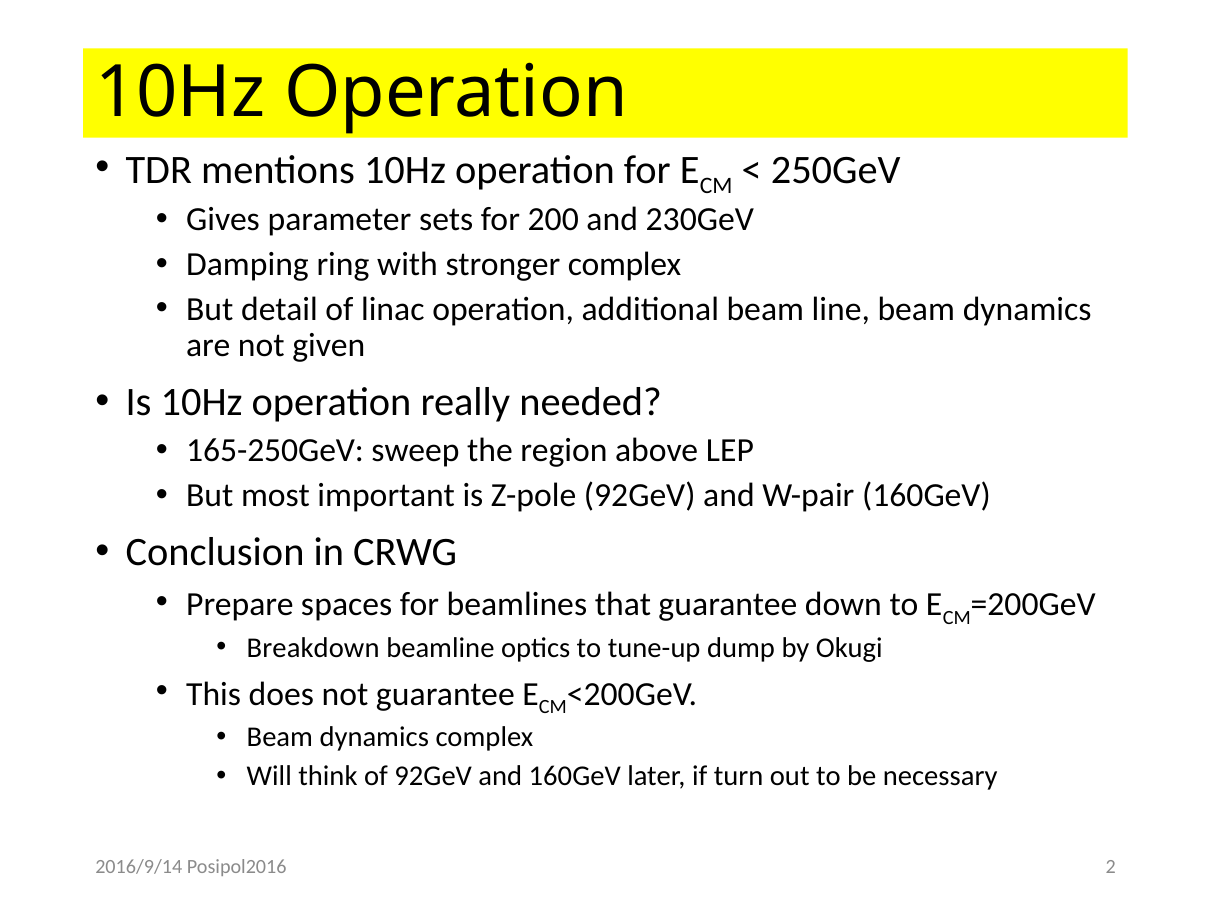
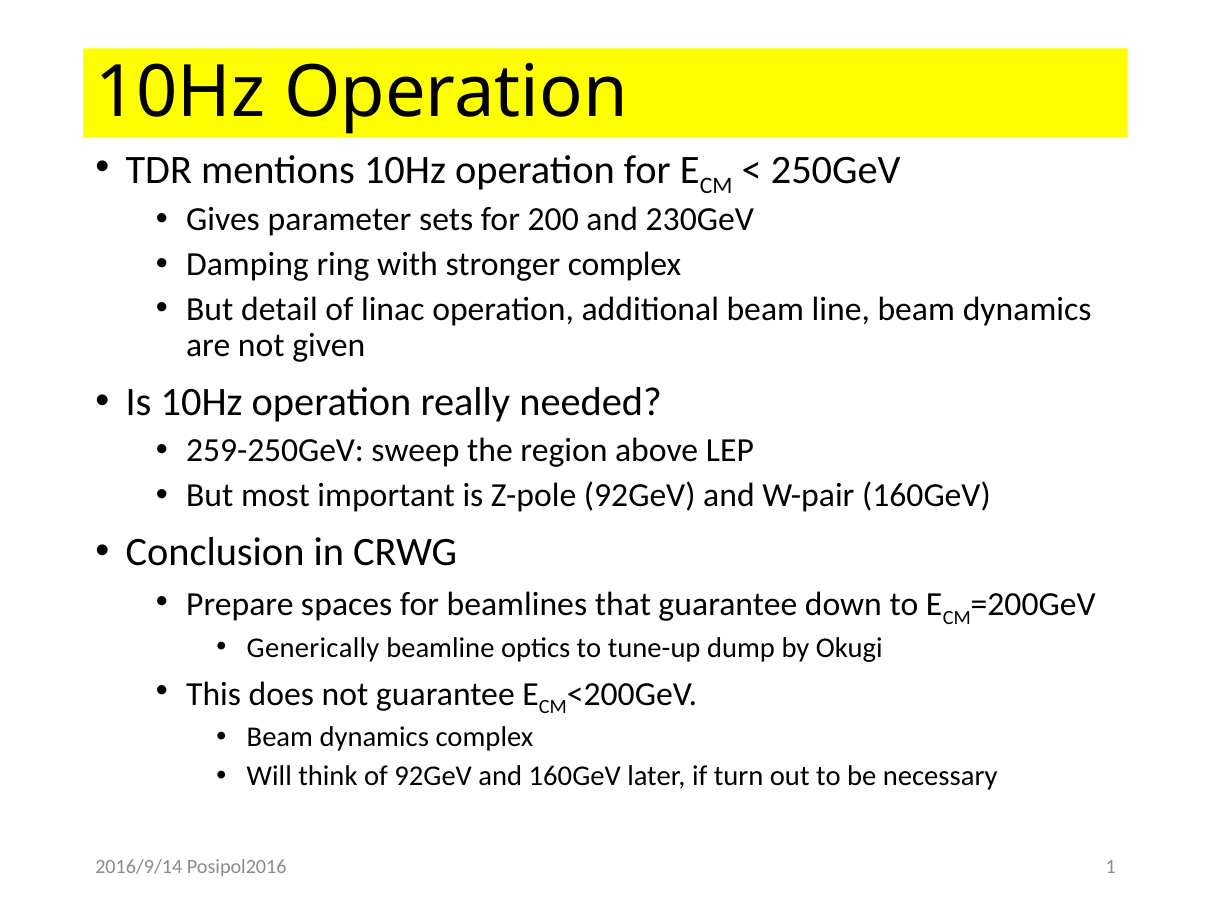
165-250GeV: 165-250GeV -> 259-250GeV
Breakdown: Breakdown -> Generically
2: 2 -> 1
